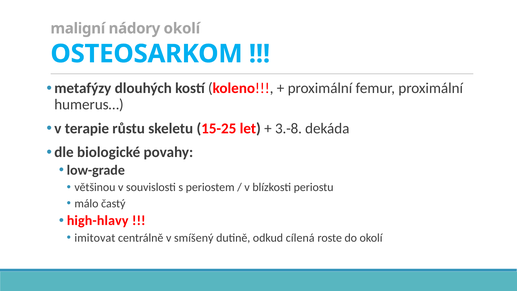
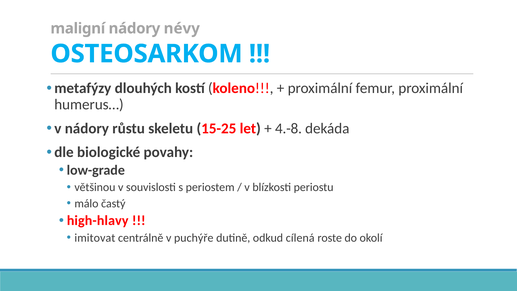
nádory okolí: okolí -> névy
v terapie: terapie -> nádory
3.-8: 3.-8 -> 4.-8
smíšený: smíšený -> puchýře
